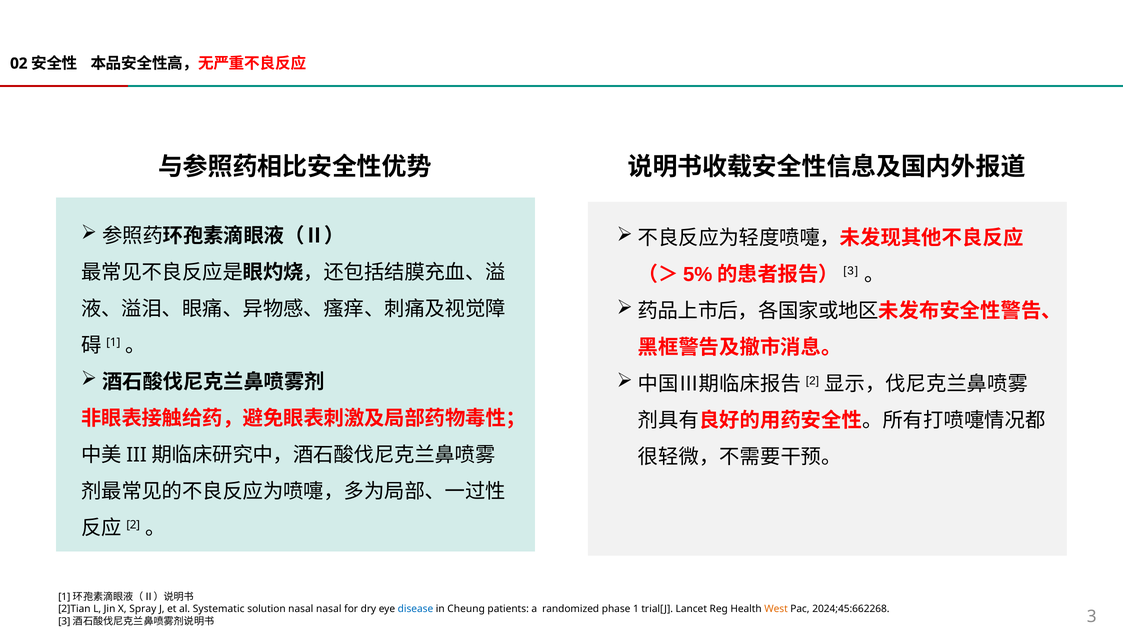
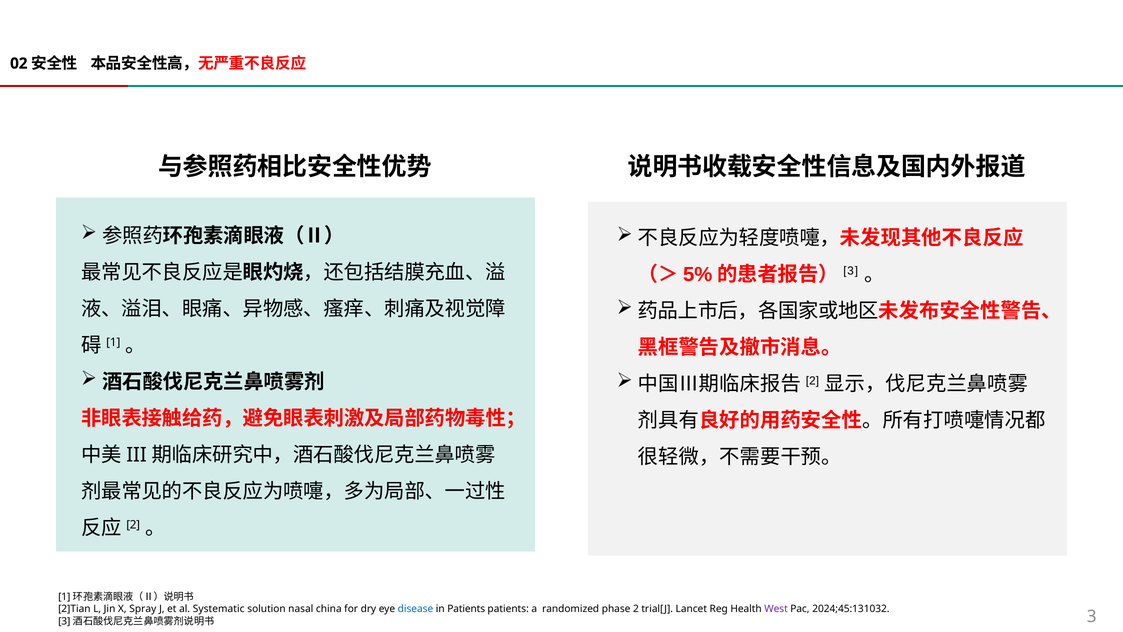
nasal nasal: nasal -> china
in Cheung: Cheung -> Patients
1: 1 -> 2
West colour: orange -> purple
2024;45:662268: 2024;45:662268 -> 2024;45:131032
